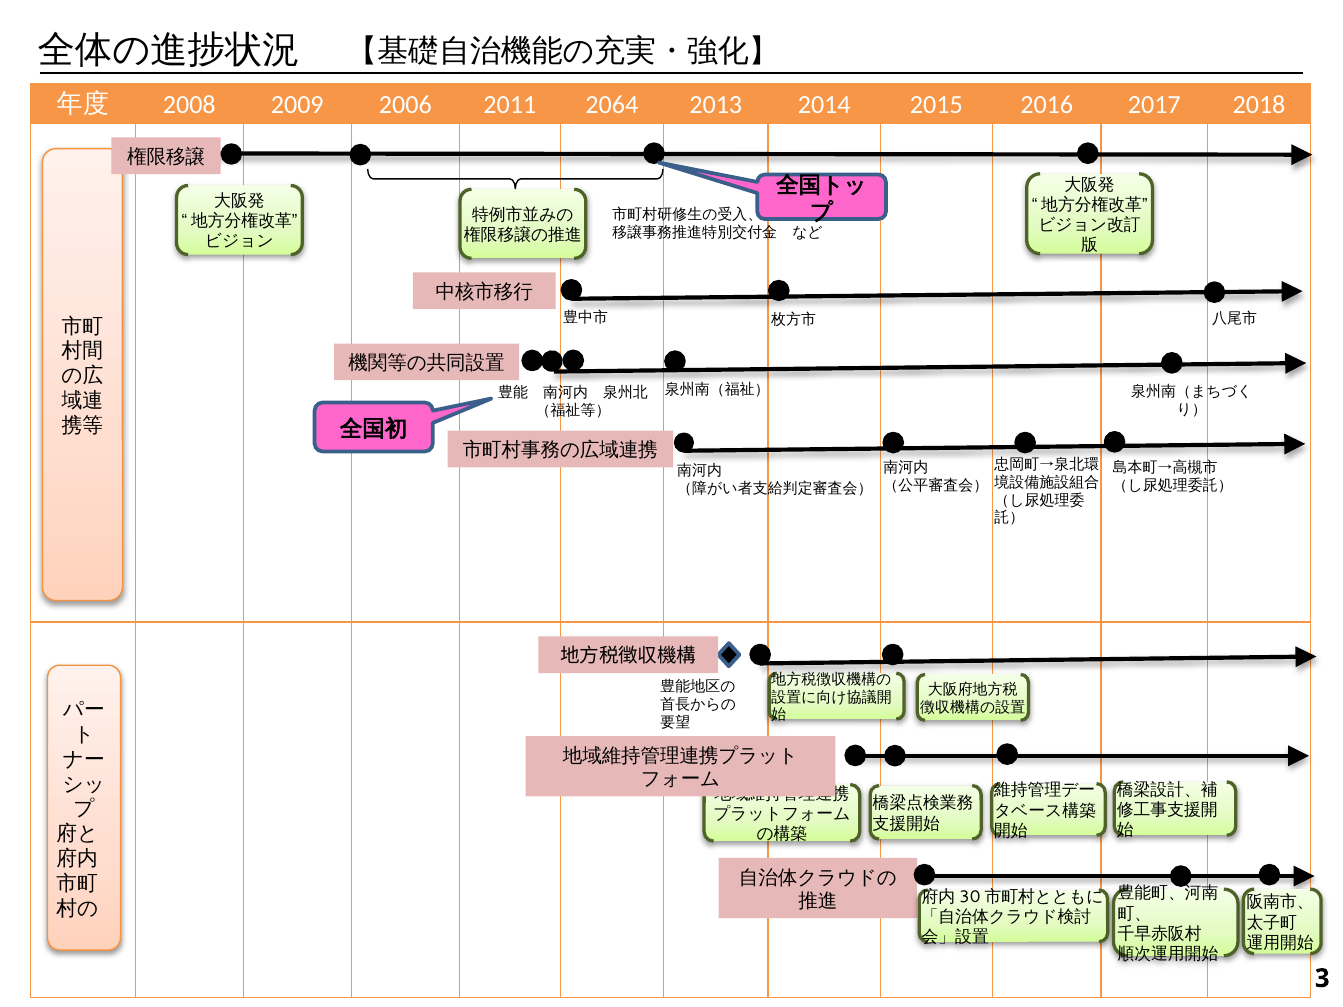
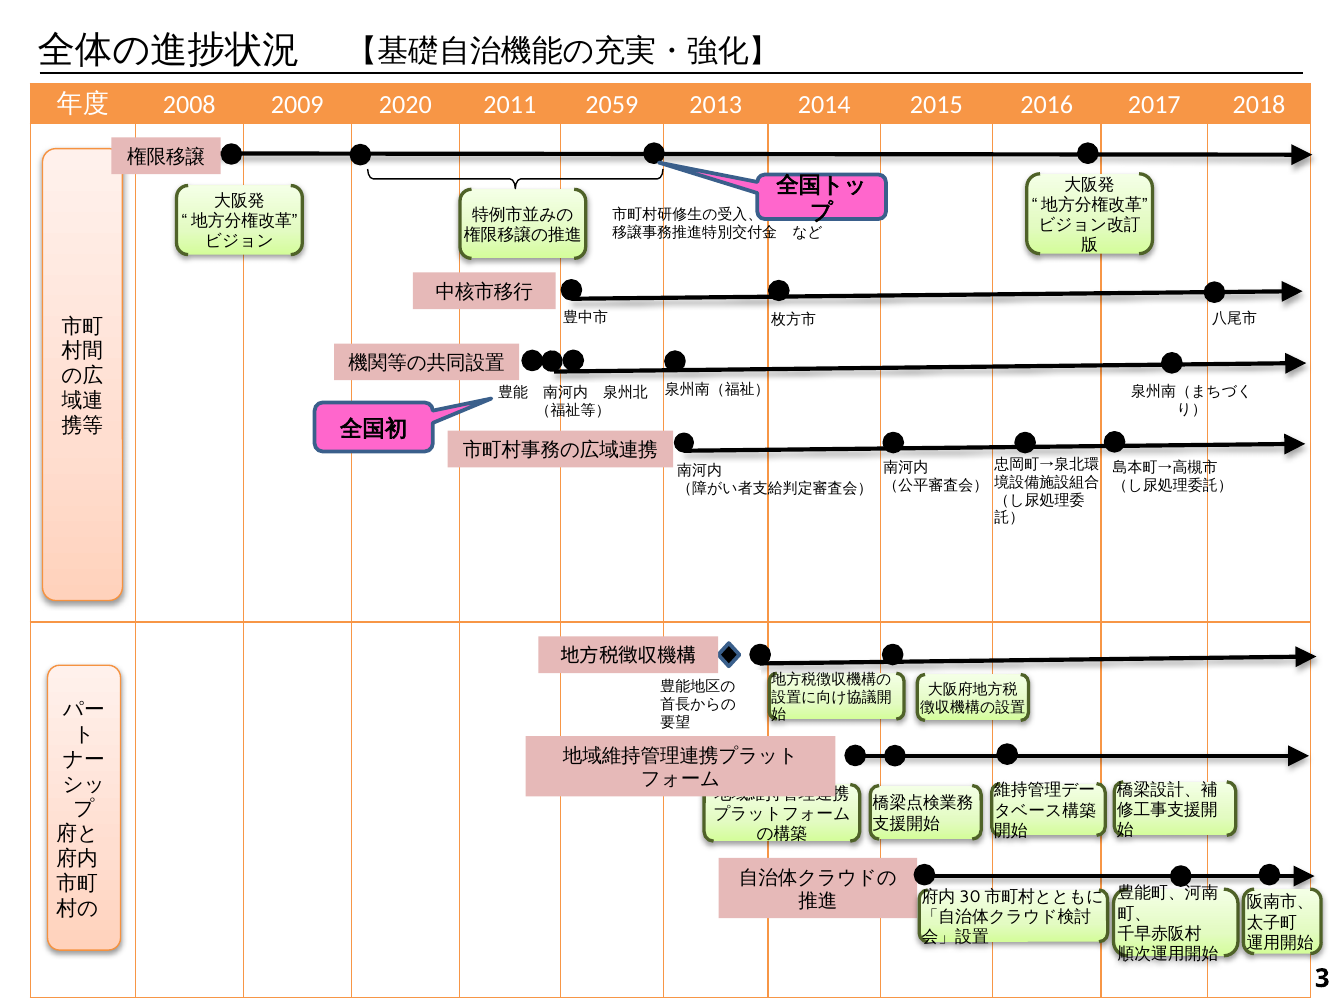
2006: 2006 -> 2020
2064: 2064 -> 2059
